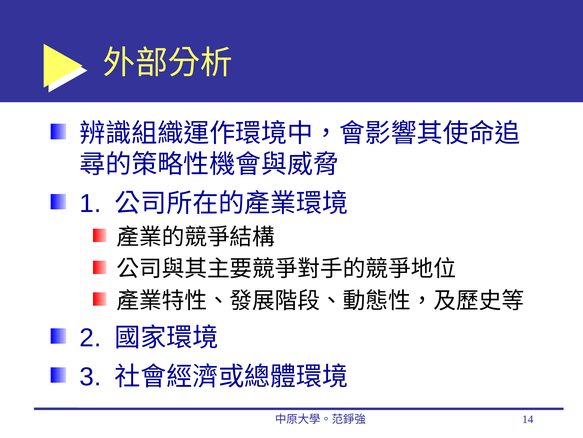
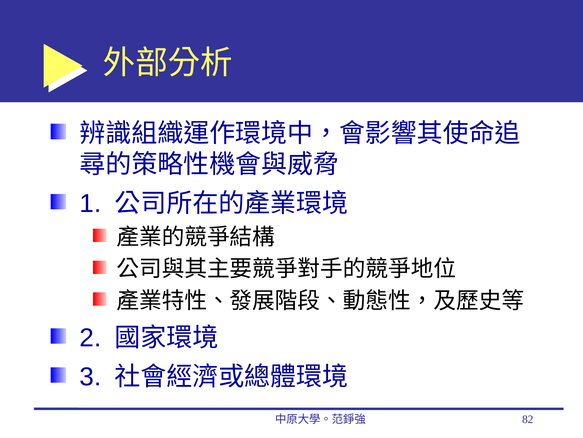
14: 14 -> 82
